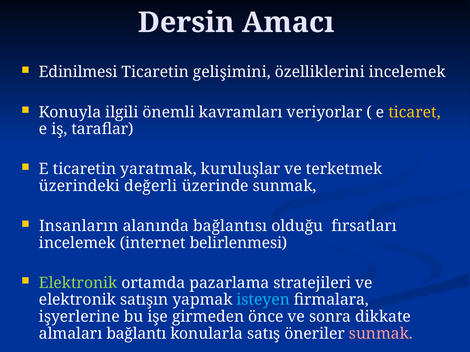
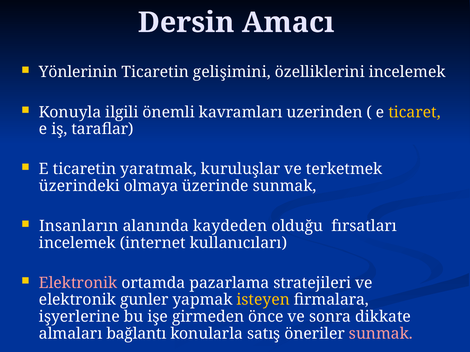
Edinilmesi: Edinilmesi -> Yönlerinin
veriyorlar: veriyorlar -> uzerinden
değerli: değerli -> olmaya
bağlantısı: bağlantısı -> kaydeden
belirlenmesi: belirlenmesi -> kullanıcıları
Elektronik at (78, 283) colour: light green -> pink
satışın: satışın -> gunler
isteyen colour: light blue -> yellow
